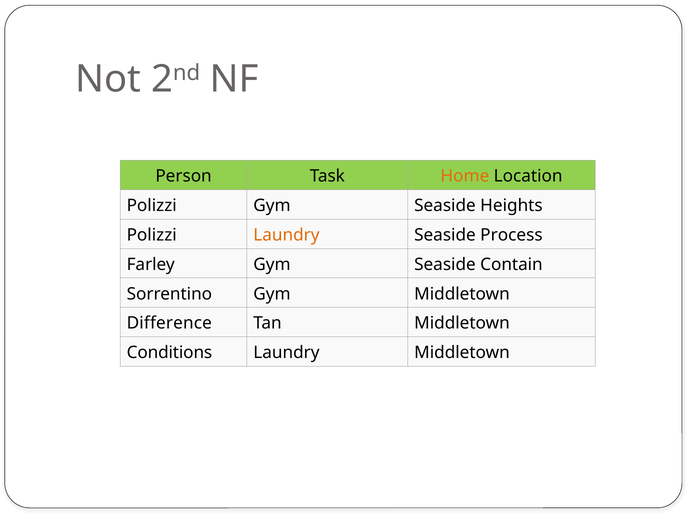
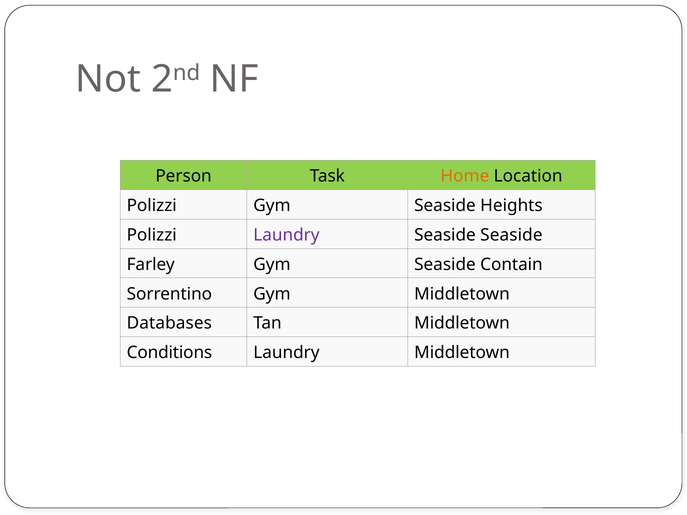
Laundry at (286, 235) colour: orange -> purple
Seaside Process: Process -> Seaside
Difference: Difference -> Databases
